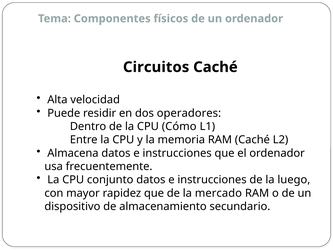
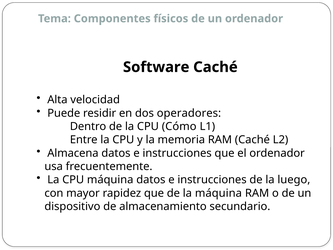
Circuitos: Circuitos -> Software
CPU conjunto: conjunto -> máquina
la mercado: mercado -> máquina
